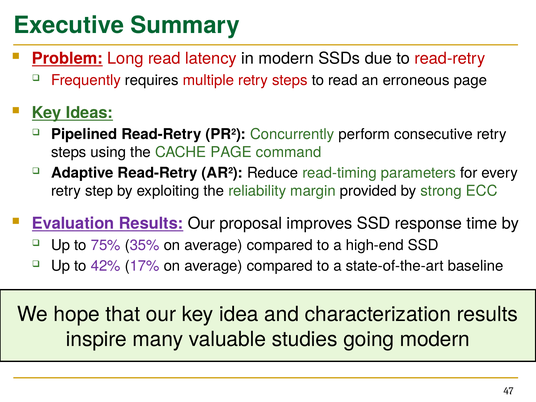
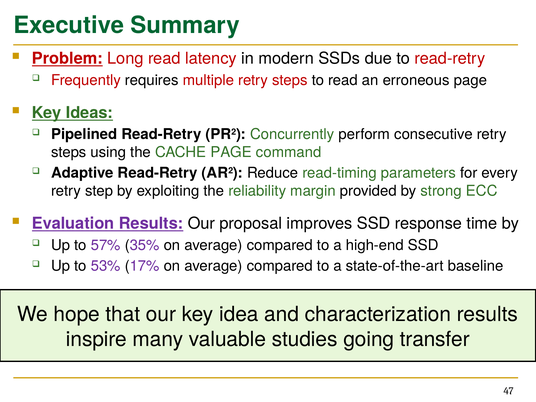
75%: 75% -> 57%
42%: 42% -> 53%
going modern: modern -> transfer
